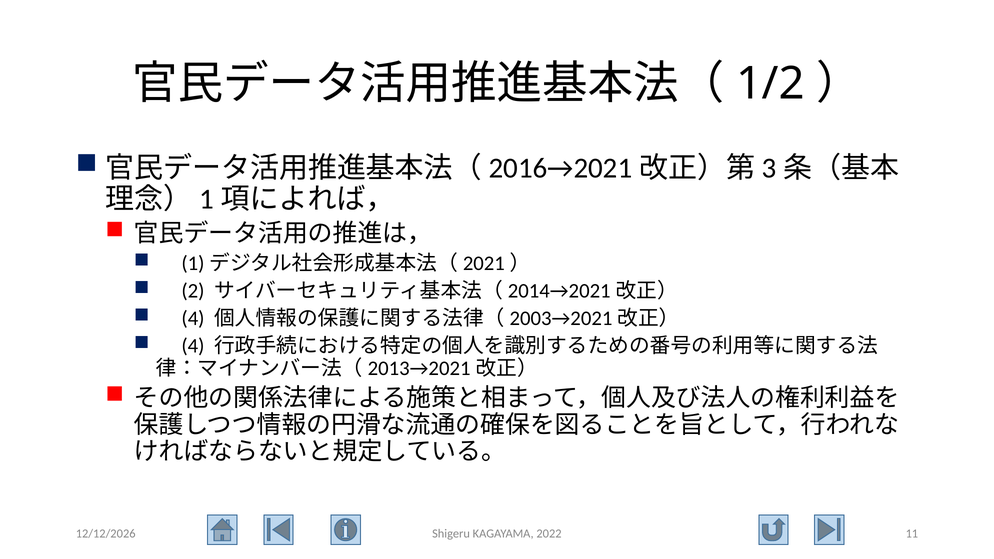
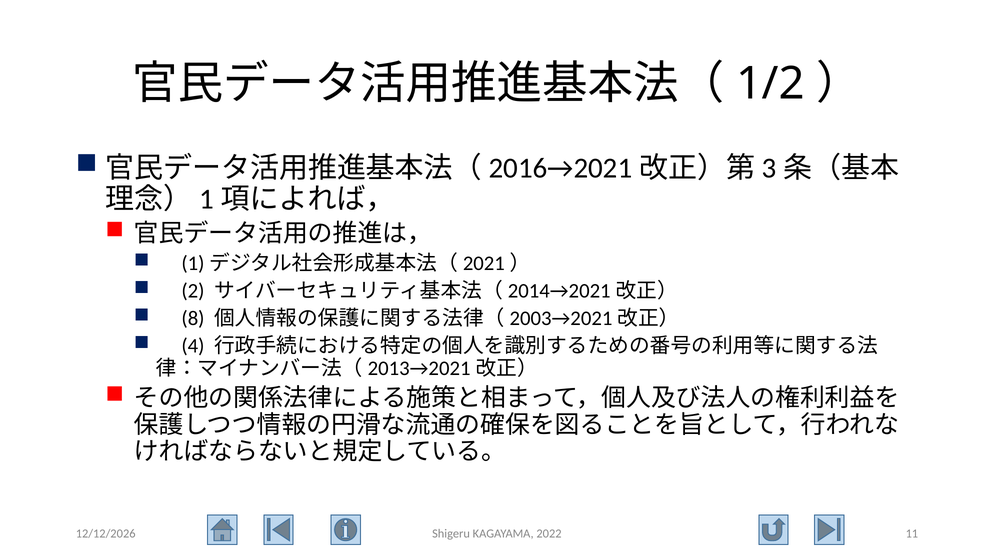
4 at (193, 318): 4 -> 8
